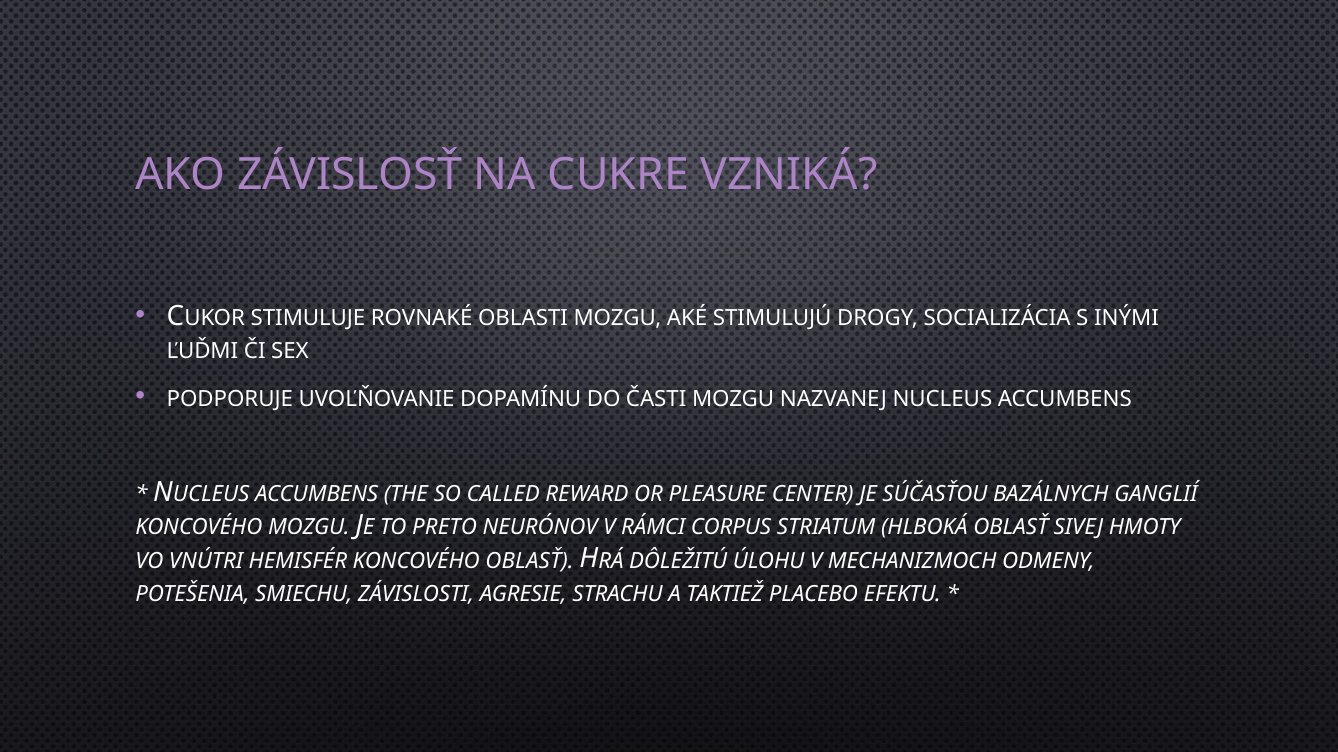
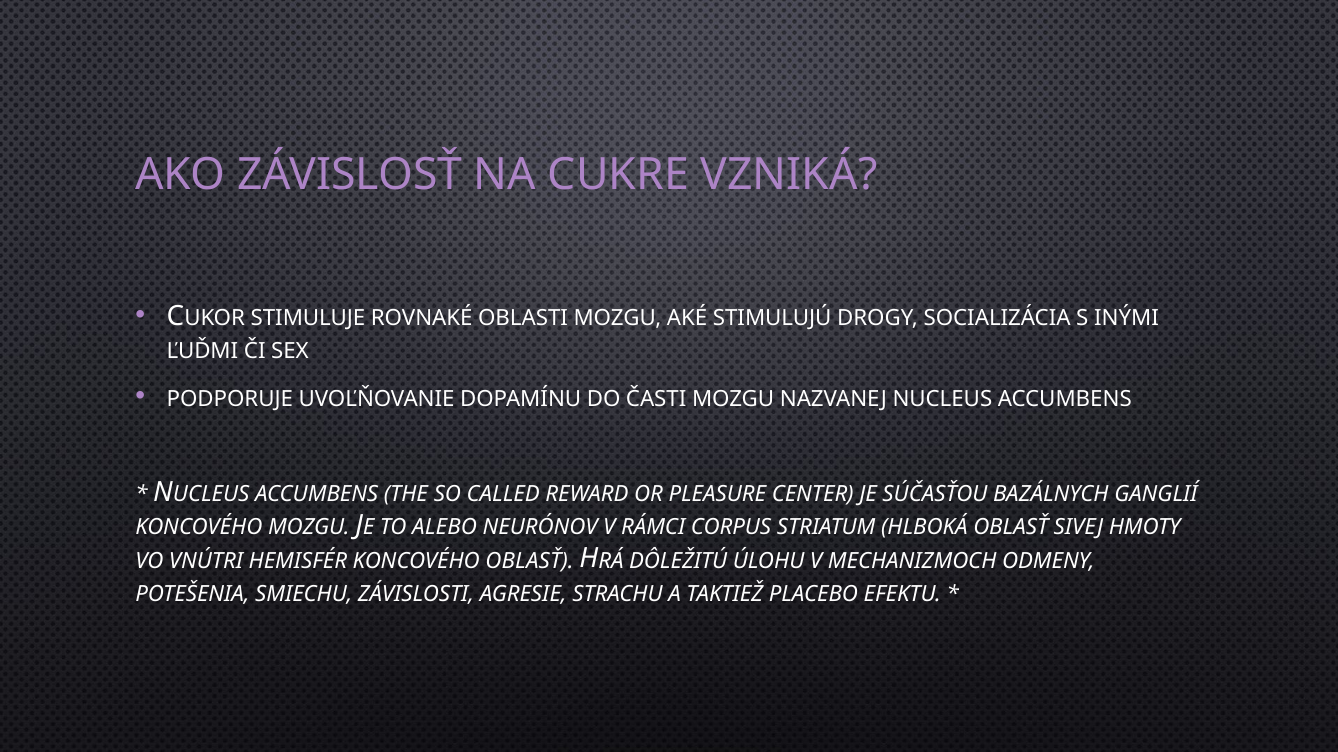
PRETO: PRETO -> ALEBO
